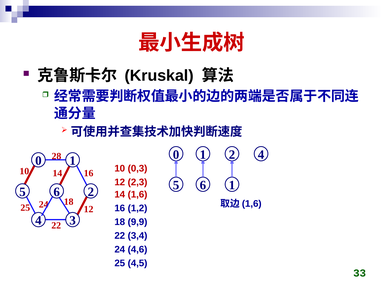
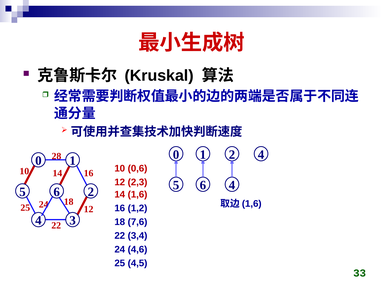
0,3: 0,3 -> 0,6
1 at (232, 185): 1 -> 4
9,9: 9,9 -> 7,6
